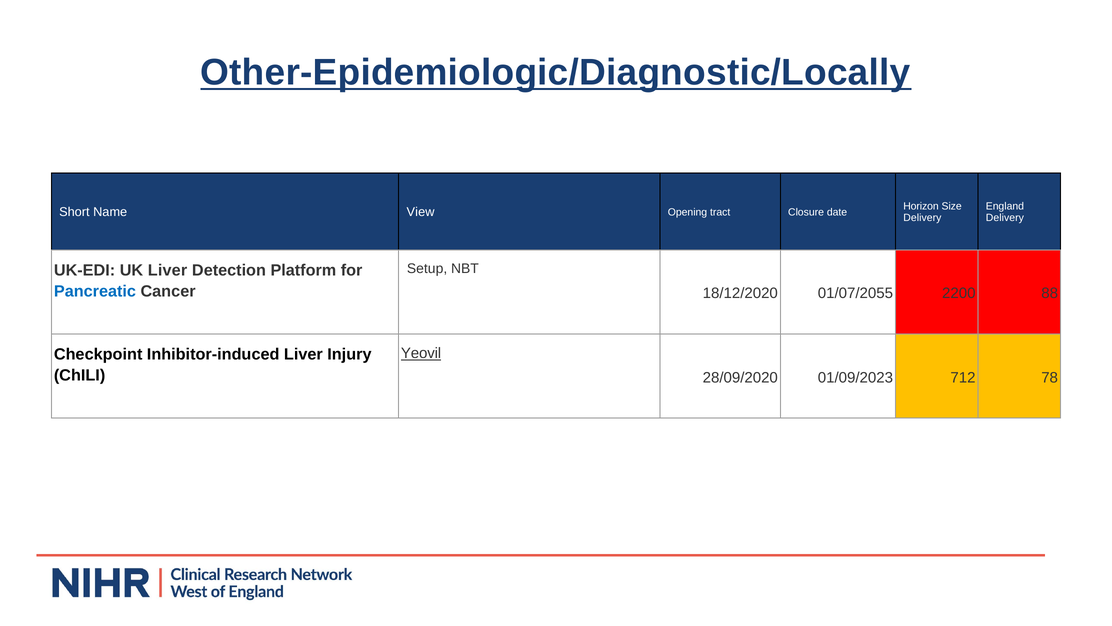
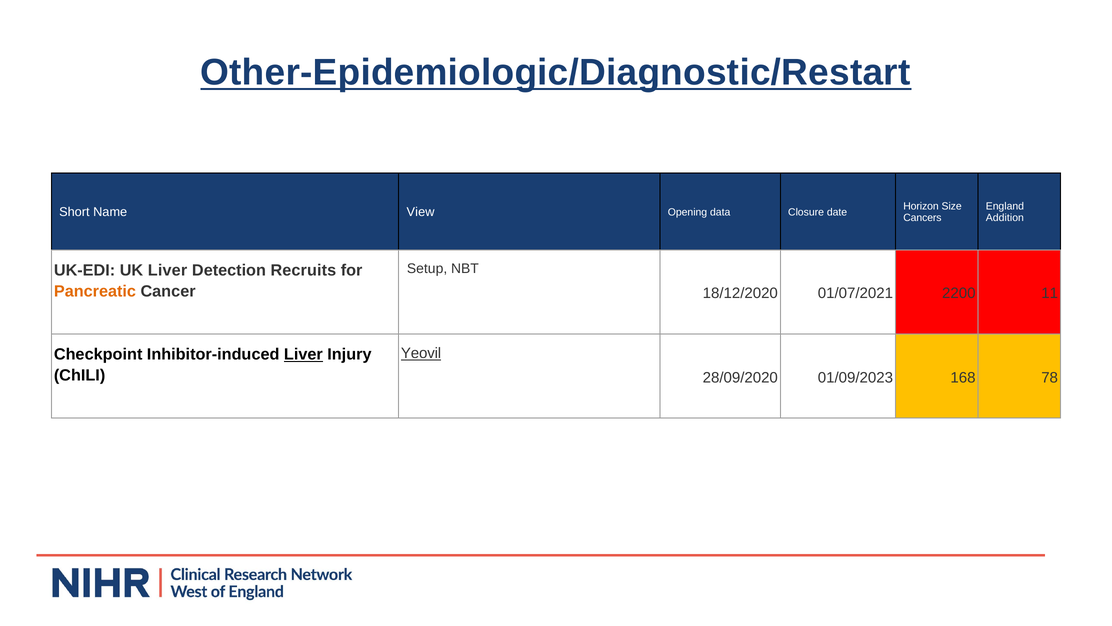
Other-Epidemiologic/Diagnostic/Locally: Other-Epidemiologic/Diagnostic/Locally -> Other-Epidemiologic/Diagnostic/Restart
tract: tract -> data
Delivery at (922, 218): Delivery -> Cancers
Delivery at (1005, 218): Delivery -> Addition
Platform: Platform -> Recruits
Pancreatic colour: blue -> orange
01/07/2055: 01/07/2055 -> 01/07/2021
88: 88 -> 11
Liver at (303, 354) underline: none -> present
712: 712 -> 168
